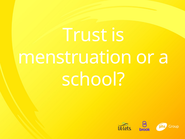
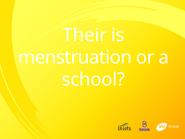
Trust: Trust -> Their
